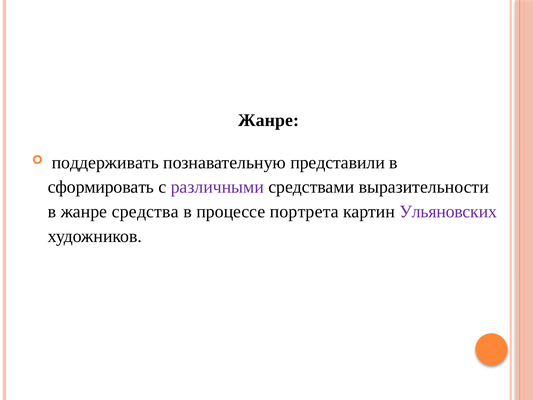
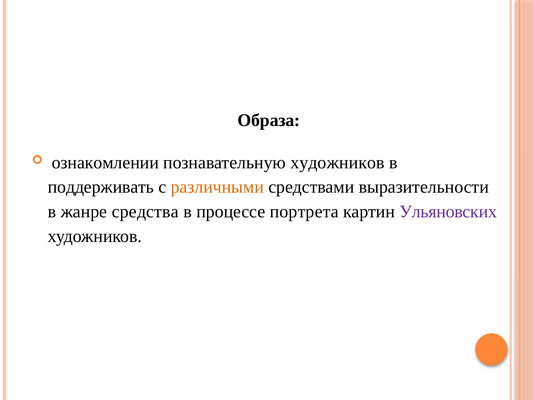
Жанре at (269, 120): Жанре -> Образа
поддерживать: поддерживать -> ознакомлении
познавательную представили: представили -> художников
сформировать: сформировать -> поддерживать
различными colour: purple -> orange
